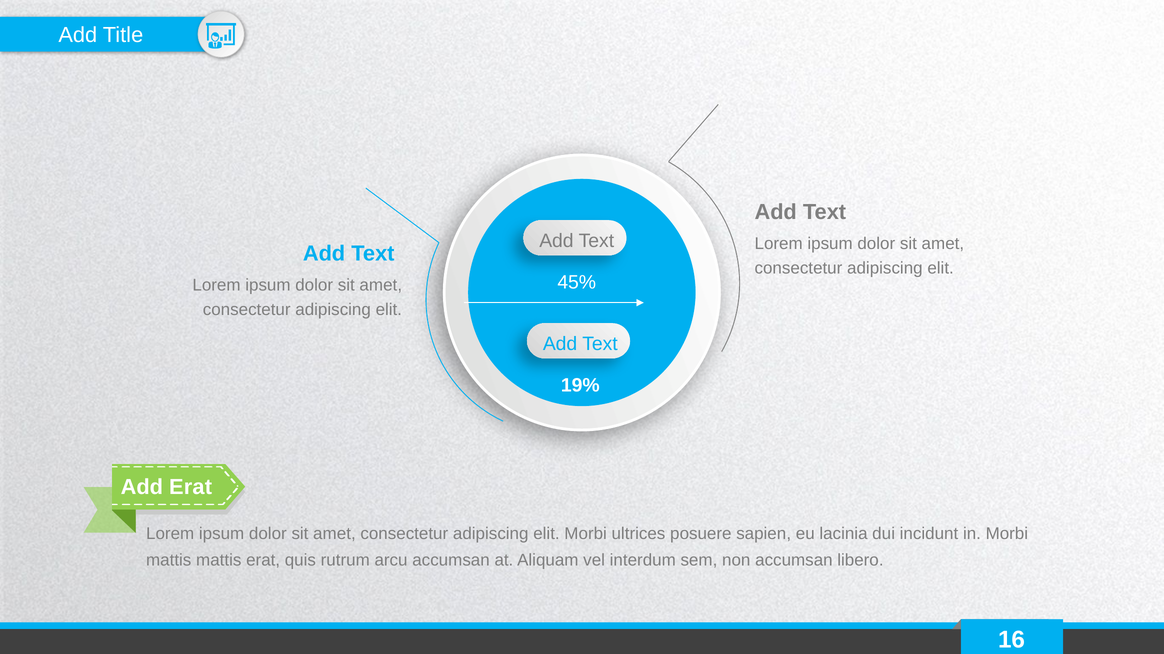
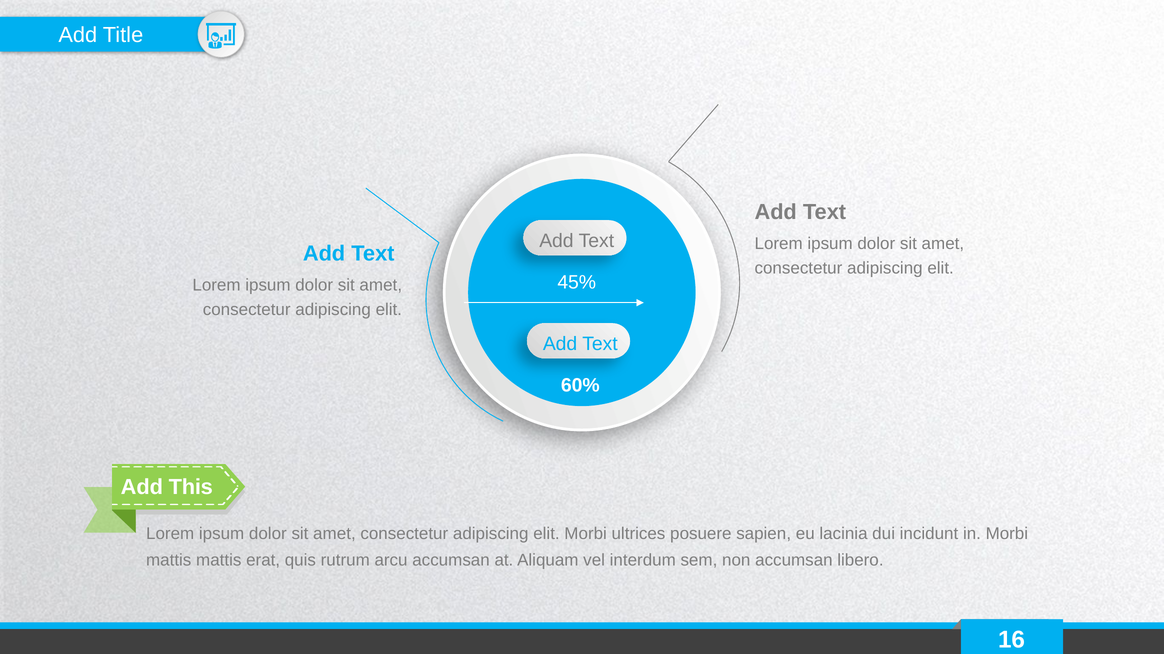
19%: 19% -> 60%
Add Erat: Erat -> This
